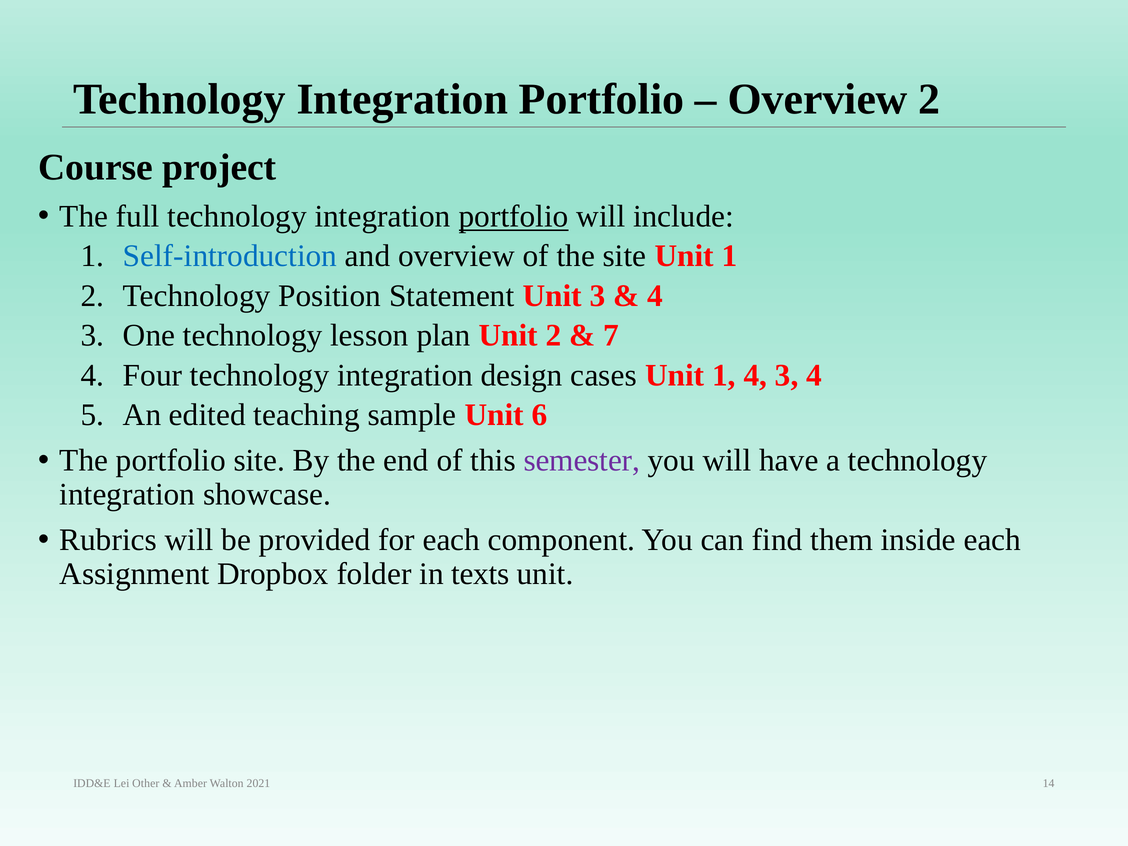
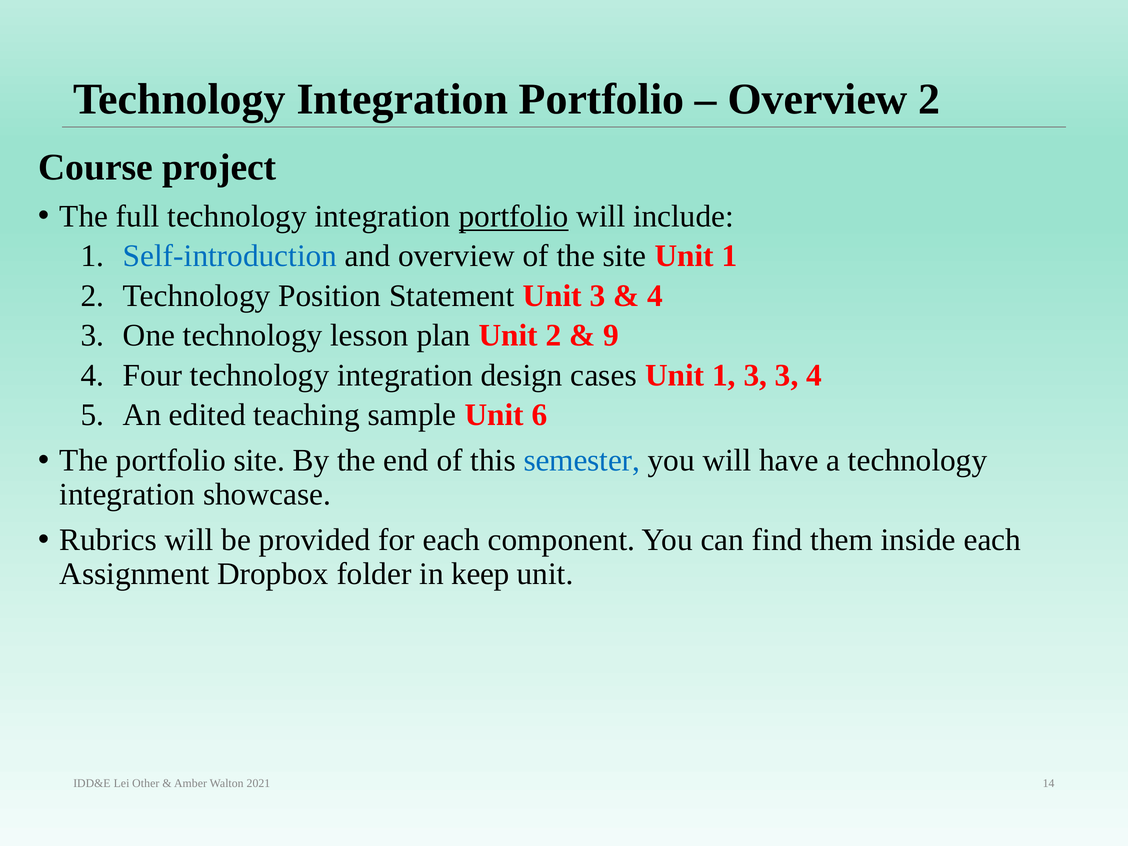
7: 7 -> 9
1 4: 4 -> 3
semester colour: purple -> blue
texts: texts -> keep
